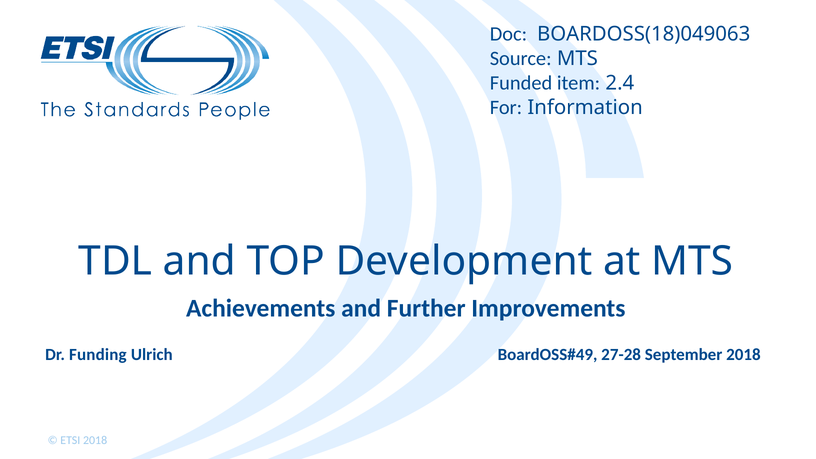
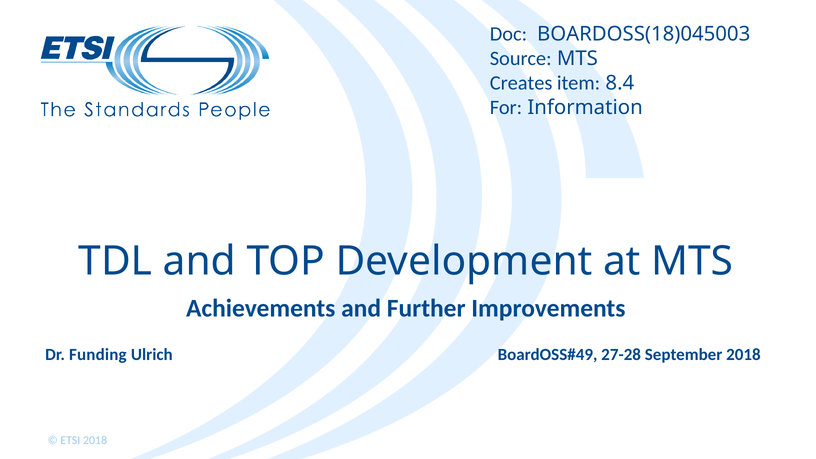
BOARDOSS(18)049063: BOARDOSS(18)049063 -> BOARDOSS(18)045003
Funded: Funded -> Creates
2.4: 2.4 -> 8.4
